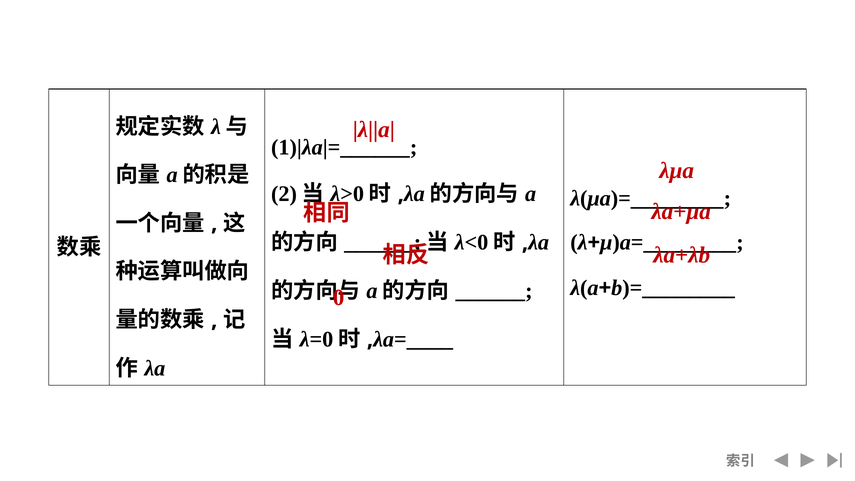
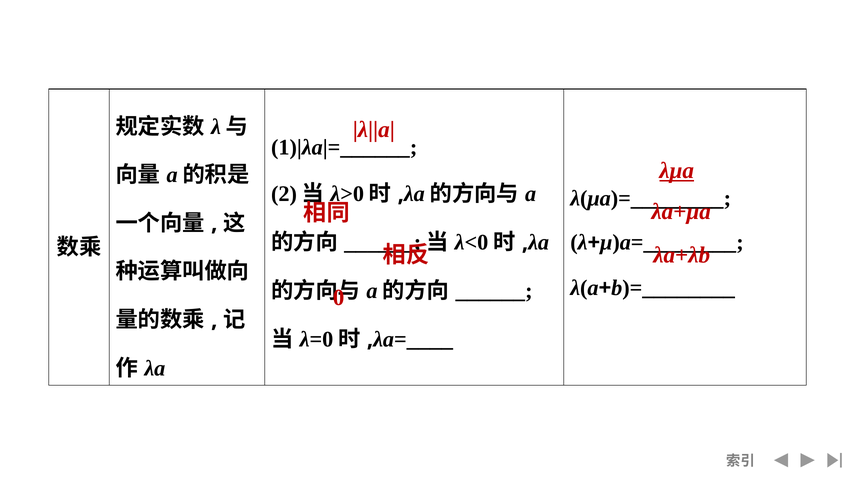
λμa underline: none -> present
